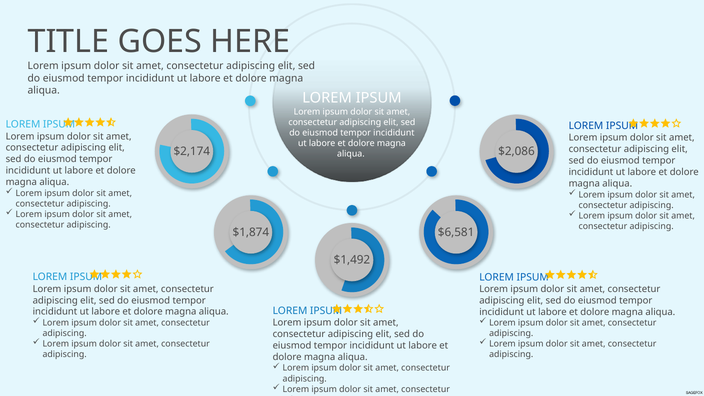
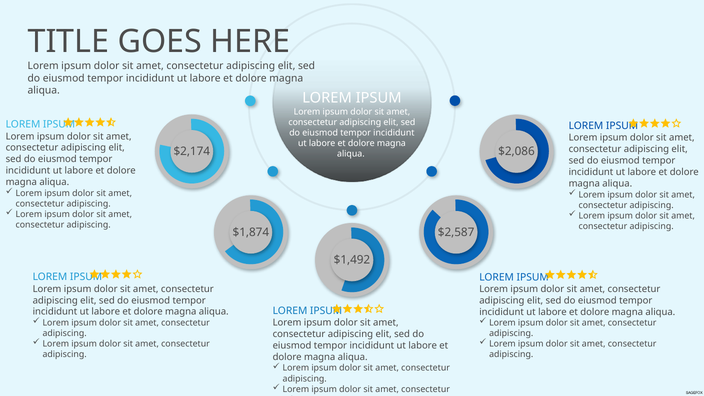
$6,581: $6,581 -> $2,587
